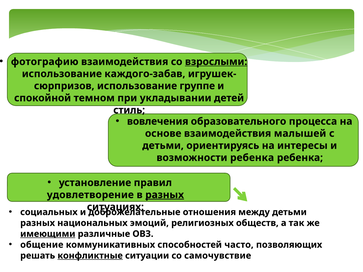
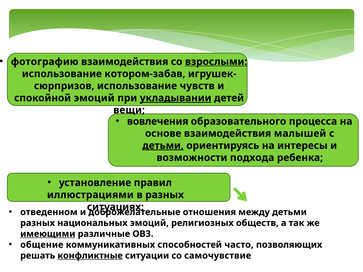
каждого-забав: каждого-забав -> котором-забав
группе: группе -> чувств
спокойной темном: темном -> эмоций
укладывании underline: none -> present
стиль: стиль -> вещи
детьми at (163, 146) underline: none -> present
возможности ребенка: ребенка -> подхода
удовлетворение: удовлетворение -> иллюстрациями
разных at (165, 195) underline: present -> none
социальных: социальных -> отведенном
